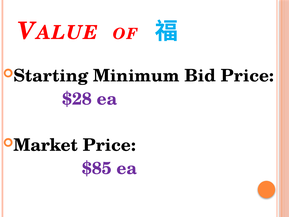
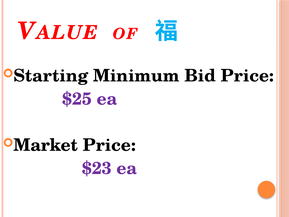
$28: $28 -> $25
$85: $85 -> $23
